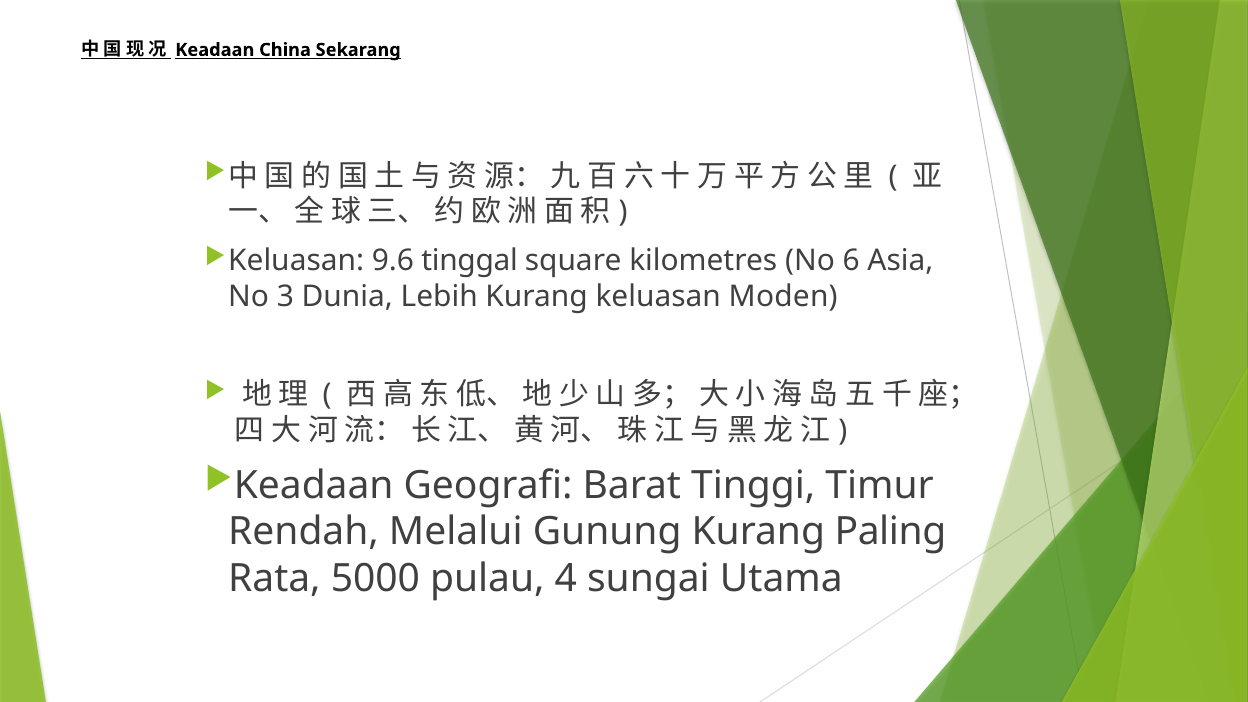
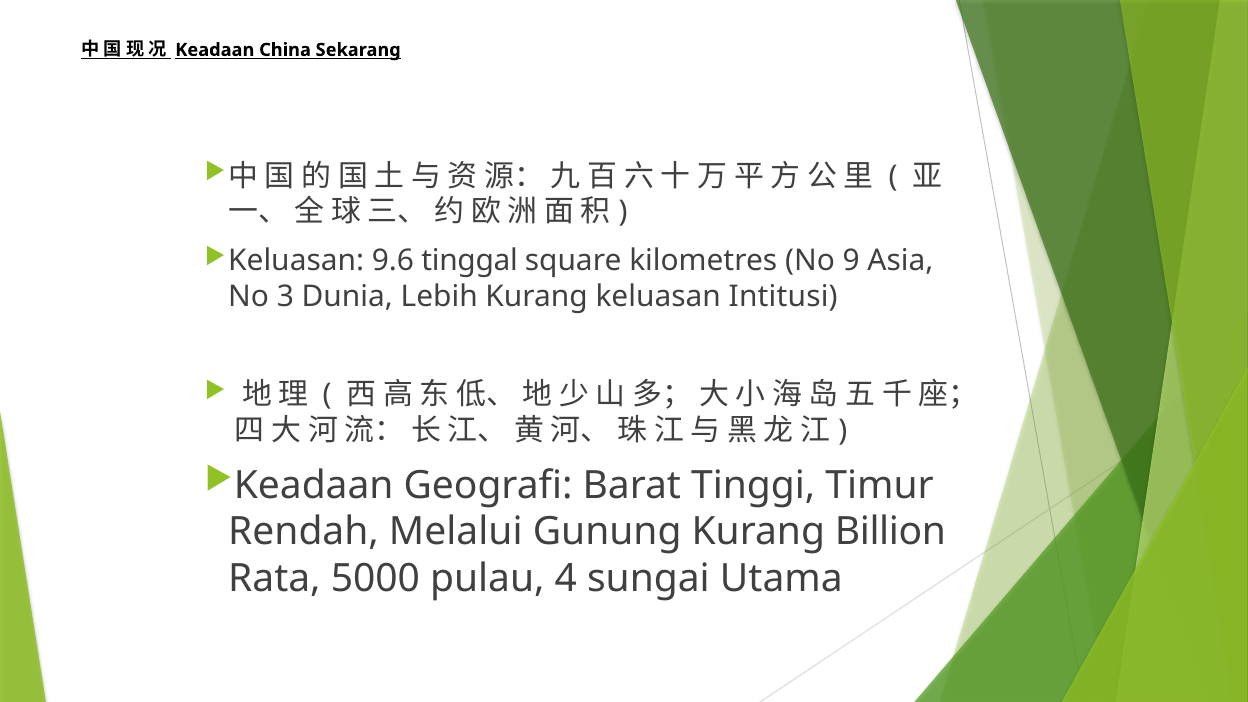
6: 6 -> 9
Moden: Moden -> Intitusi
Paling: Paling -> Billion
